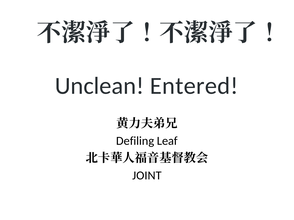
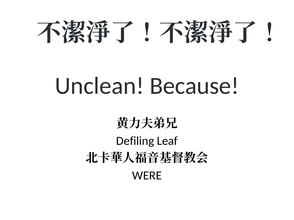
Entered: Entered -> Because
JOINT: JOINT -> WERE
